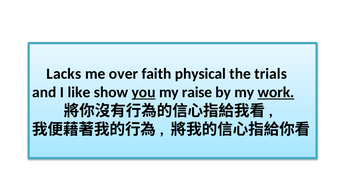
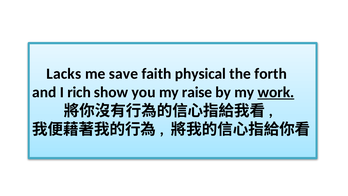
over: over -> save
trials: trials -> forth
like: like -> rich
you underline: present -> none
